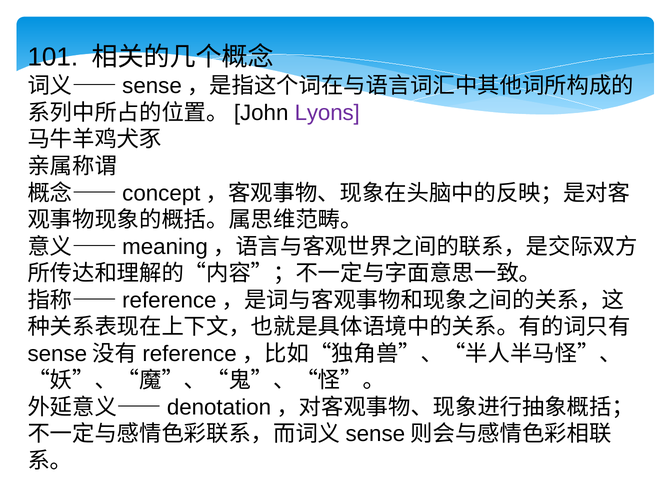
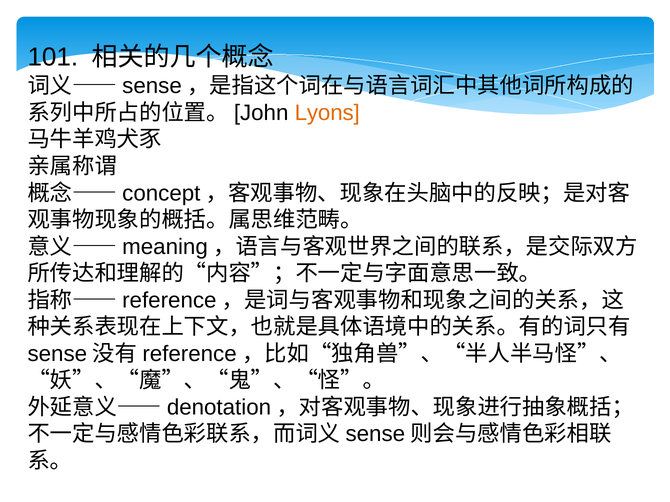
Lyons colour: purple -> orange
